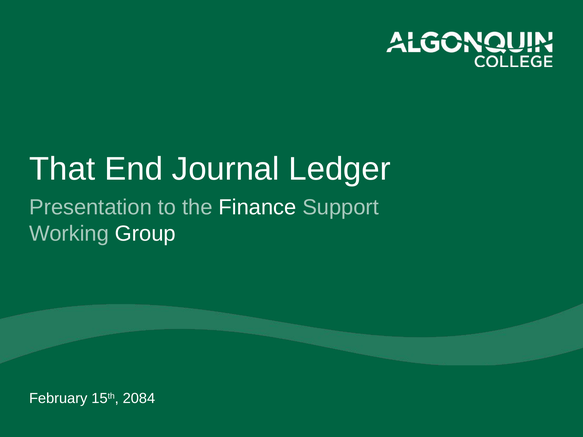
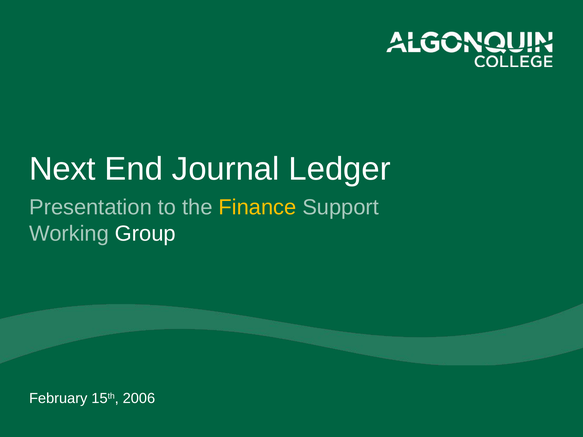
That: That -> Next
Finance colour: white -> yellow
2084: 2084 -> 2006
